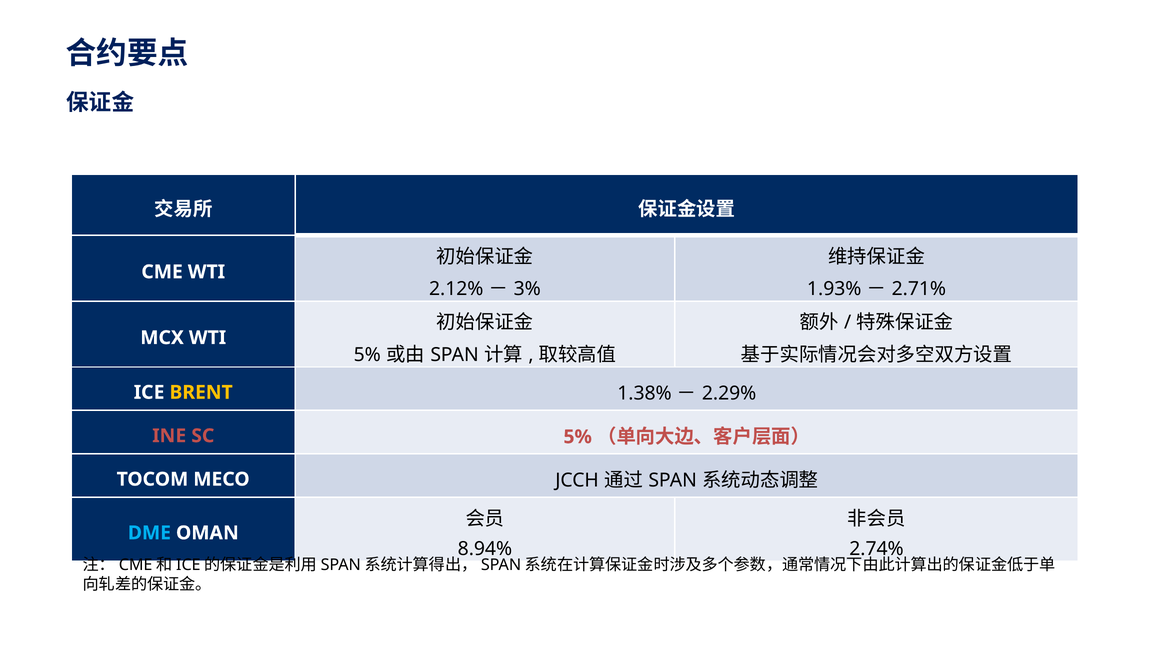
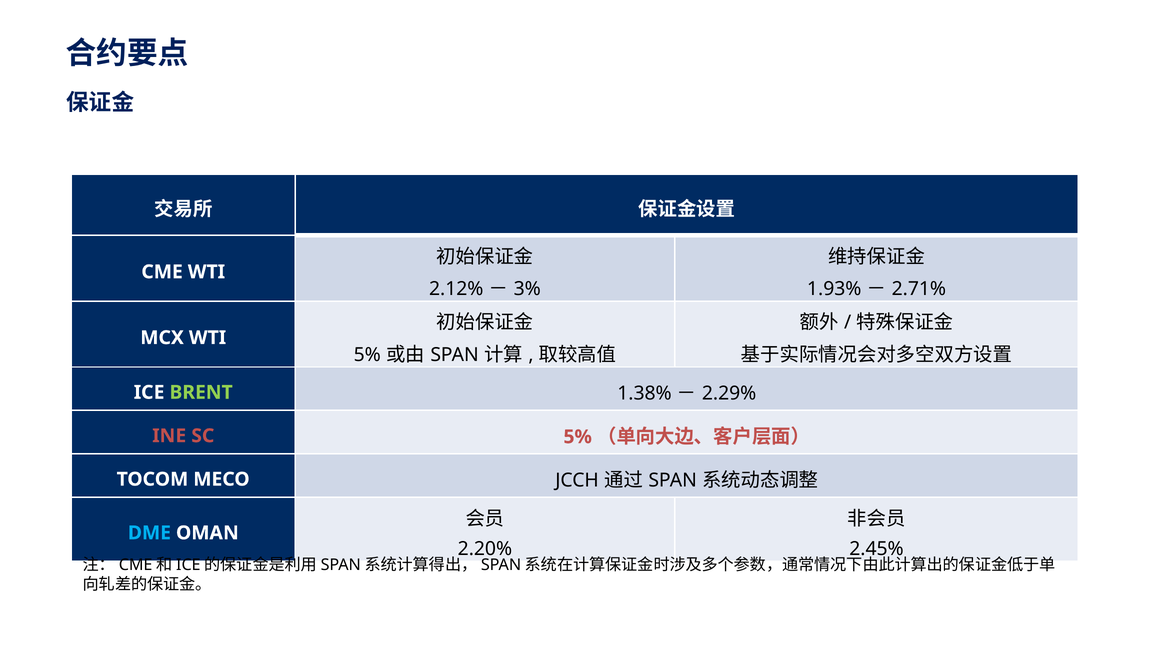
BRENT colour: yellow -> light green
8.94%: 8.94% -> 2.20%
2.74%: 2.74% -> 2.45%
